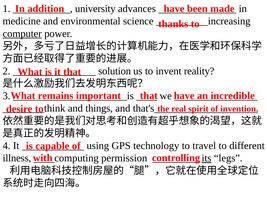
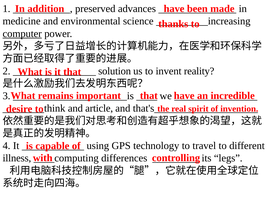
university: university -> preserved
things: things -> article
permission: permission -> differences
its underline: present -> none
